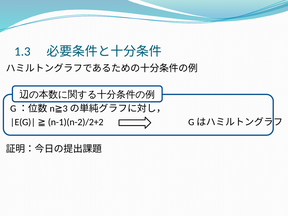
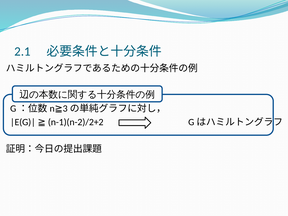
1.3: 1.3 -> 2.1
